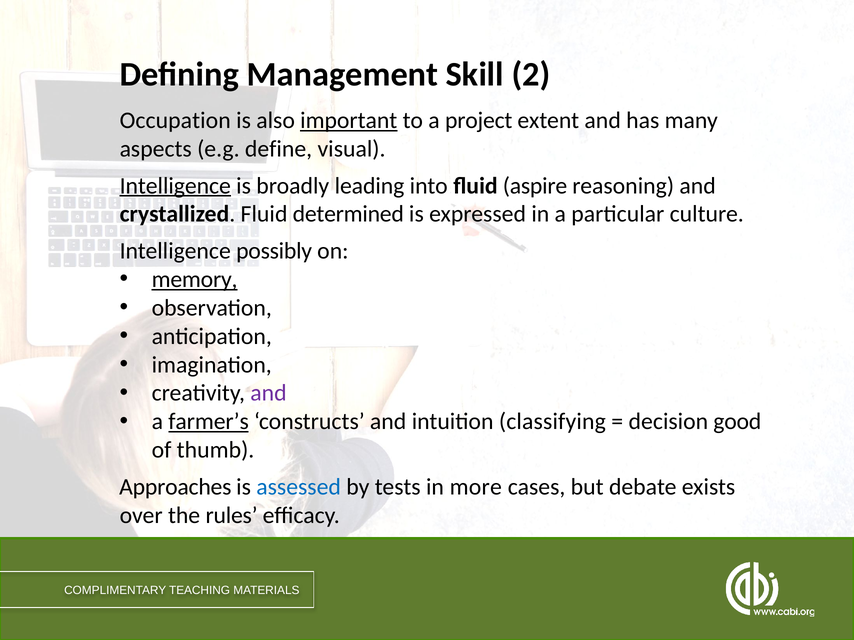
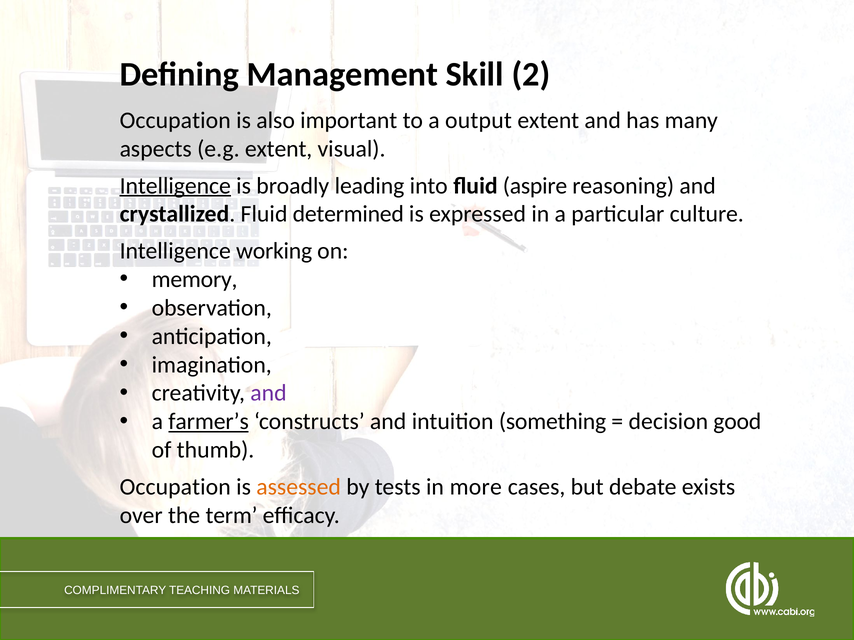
important underline: present -> none
project: project -> output
e.g define: define -> extent
possibly: possibly -> working
memory underline: present -> none
classifying: classifying -> something
Approaches at (175, 487): Approaches -> Occupation
assessed colour: blue -> orange
rules: rules -> term
